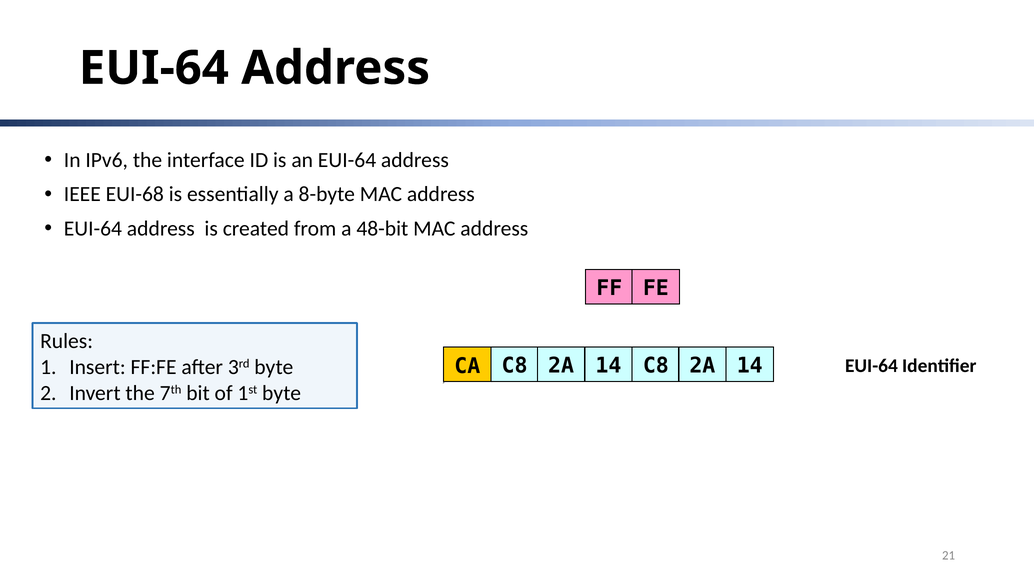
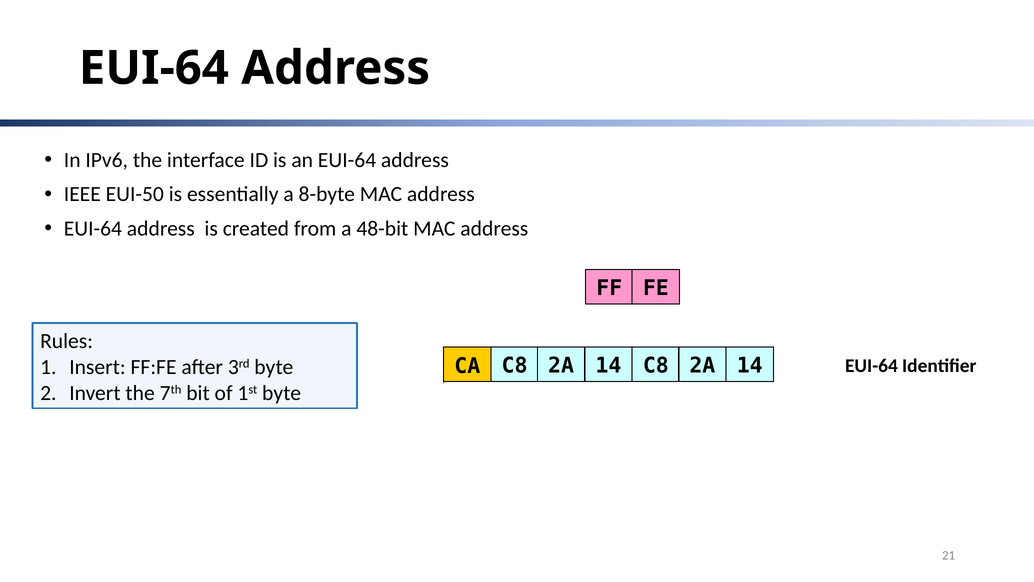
EUI-68: EUI-68 -> EUI-50
